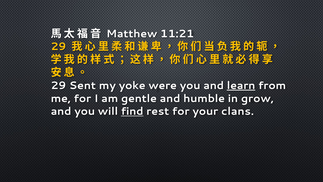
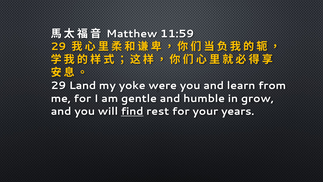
11:21: 11:21 -> 11:59
Sent: Sent -> Land
learn underline: present -> none
clans: clans -> years
